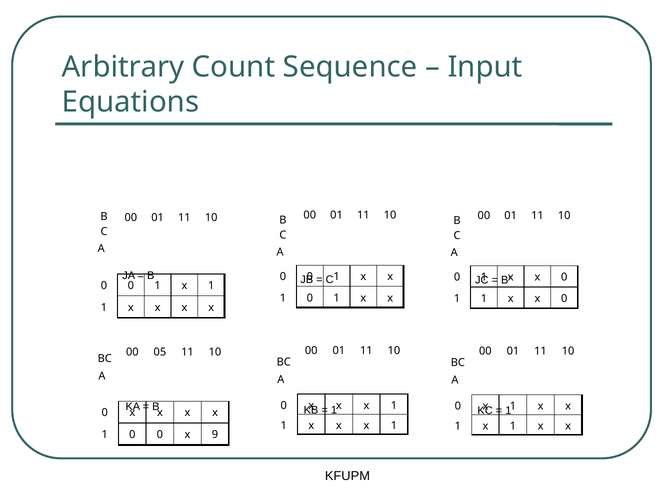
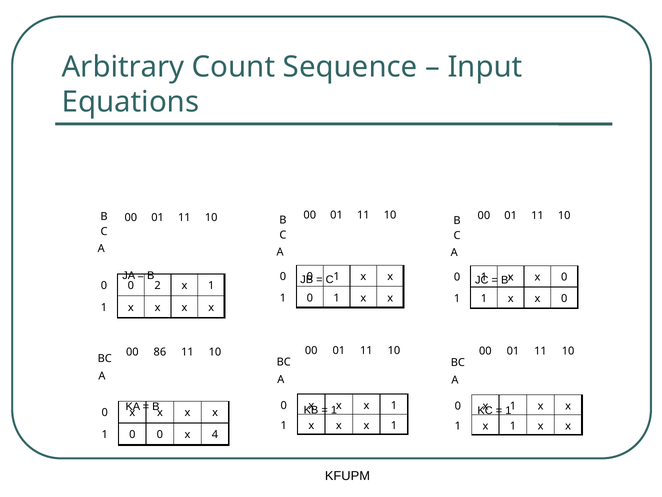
1 at (158, 285): 1 -> 2
05: 05 -> 86
9: 9 -> 4
